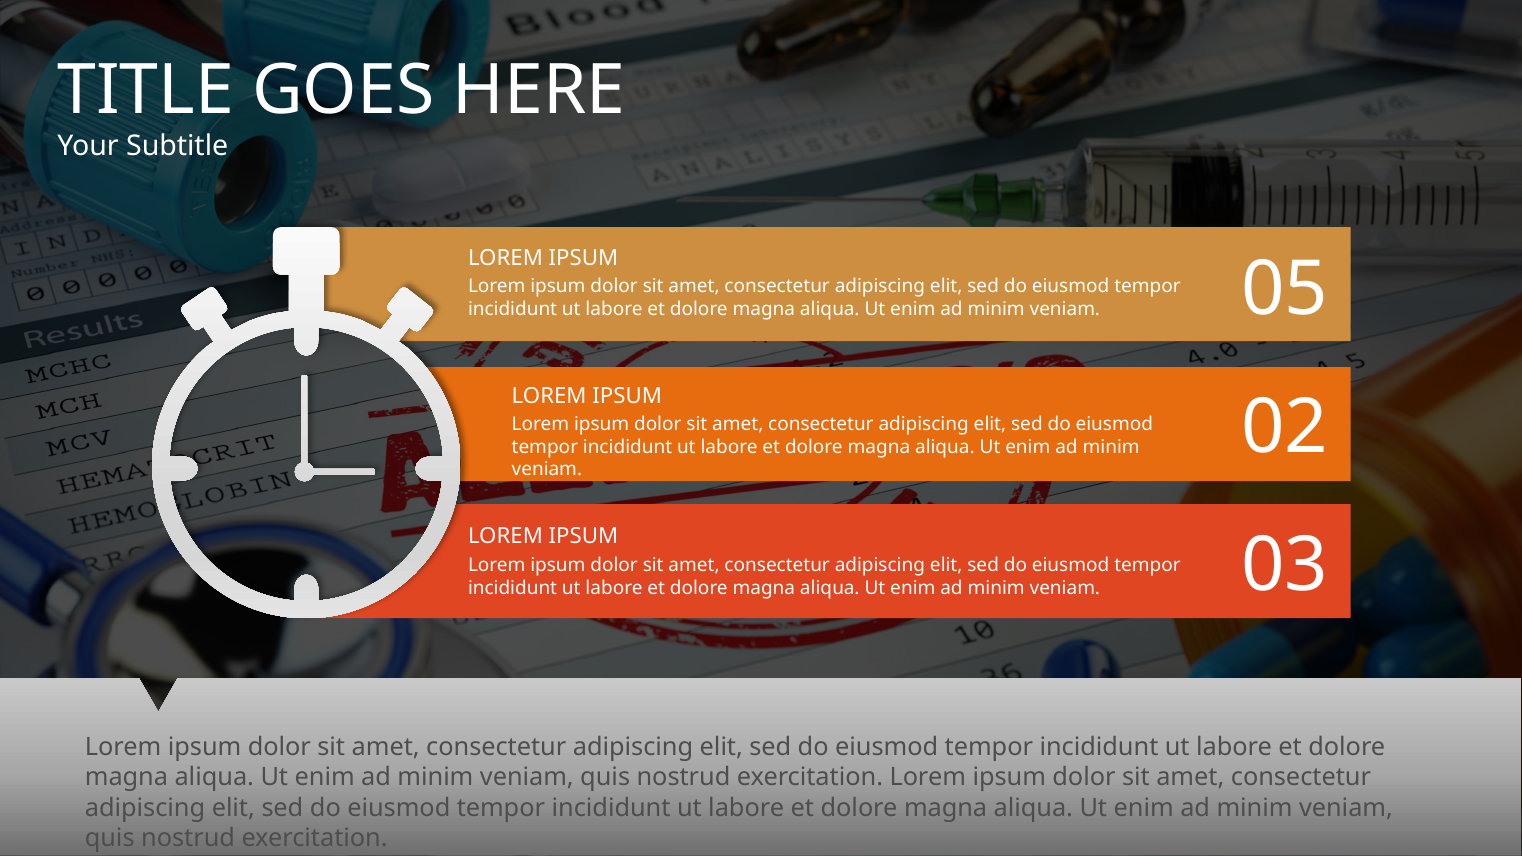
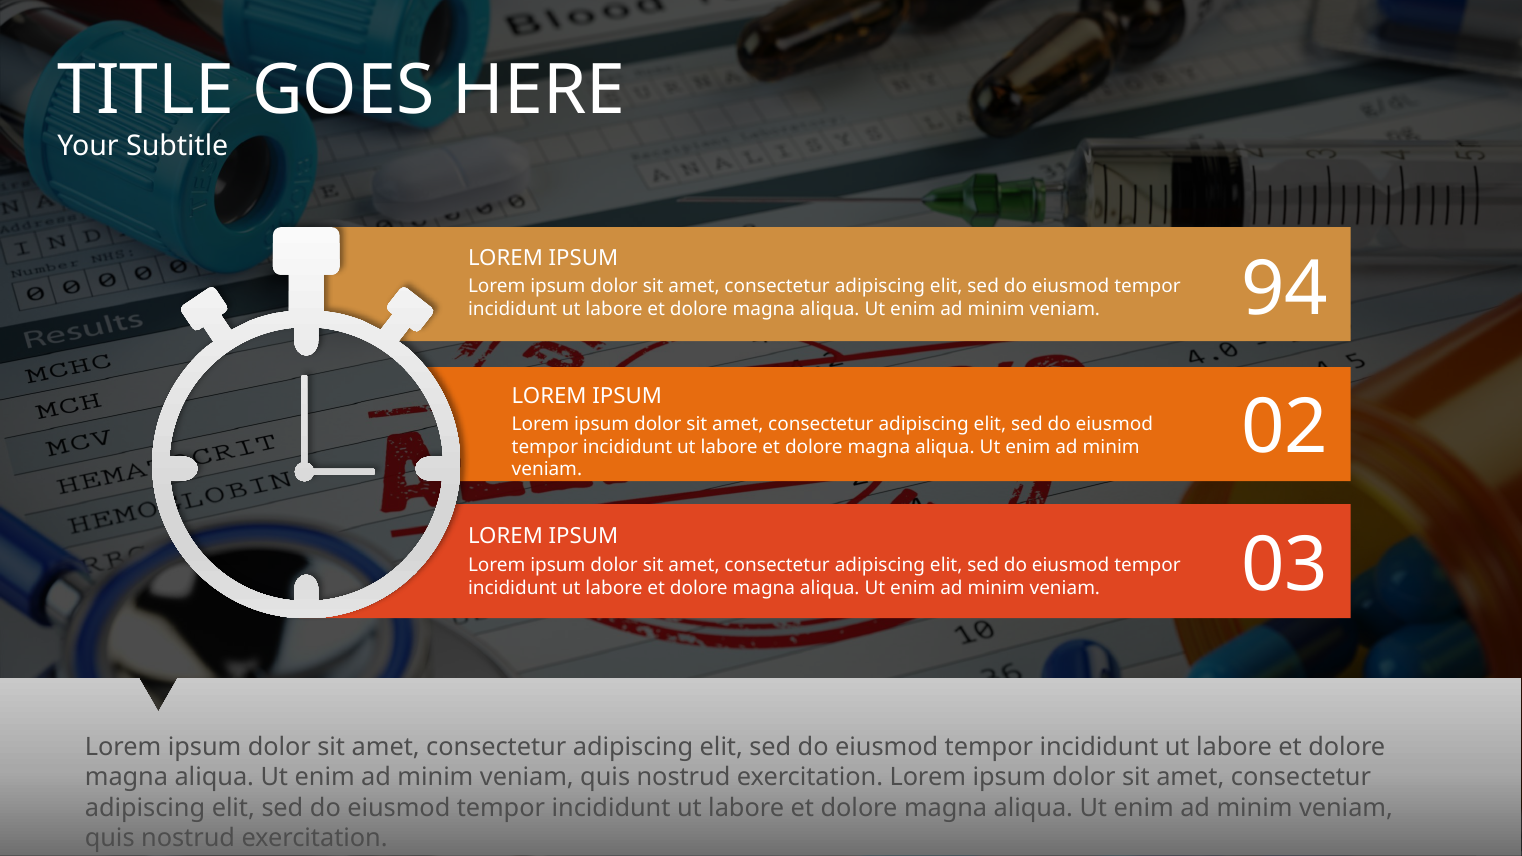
05: 05 -> 94
